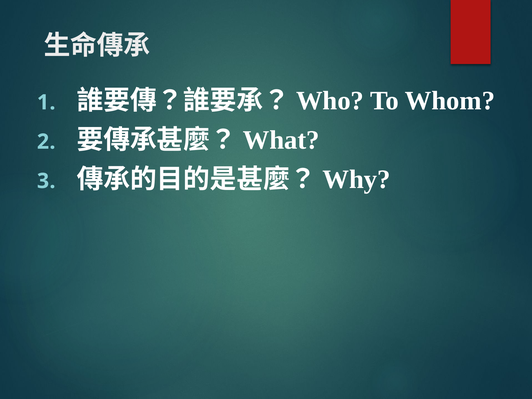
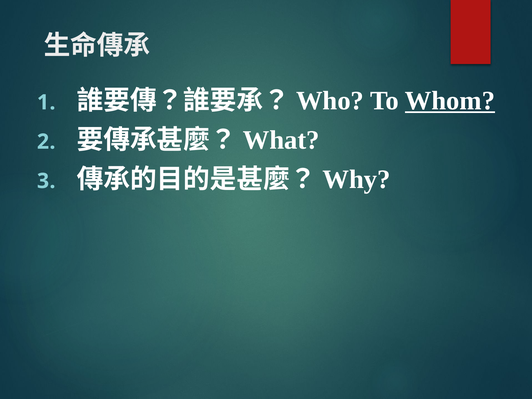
Whom underline: none -> present
